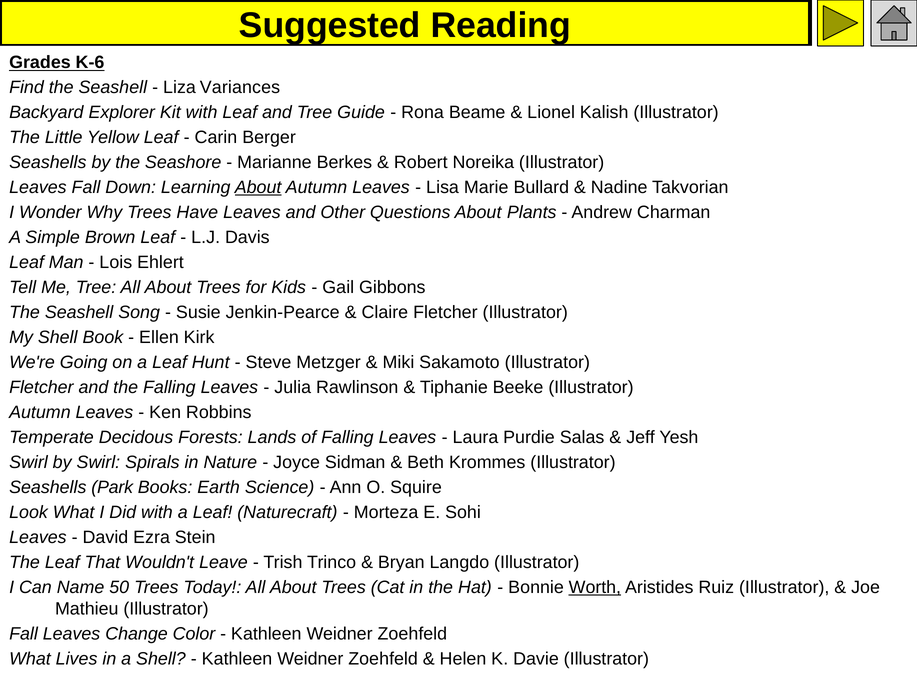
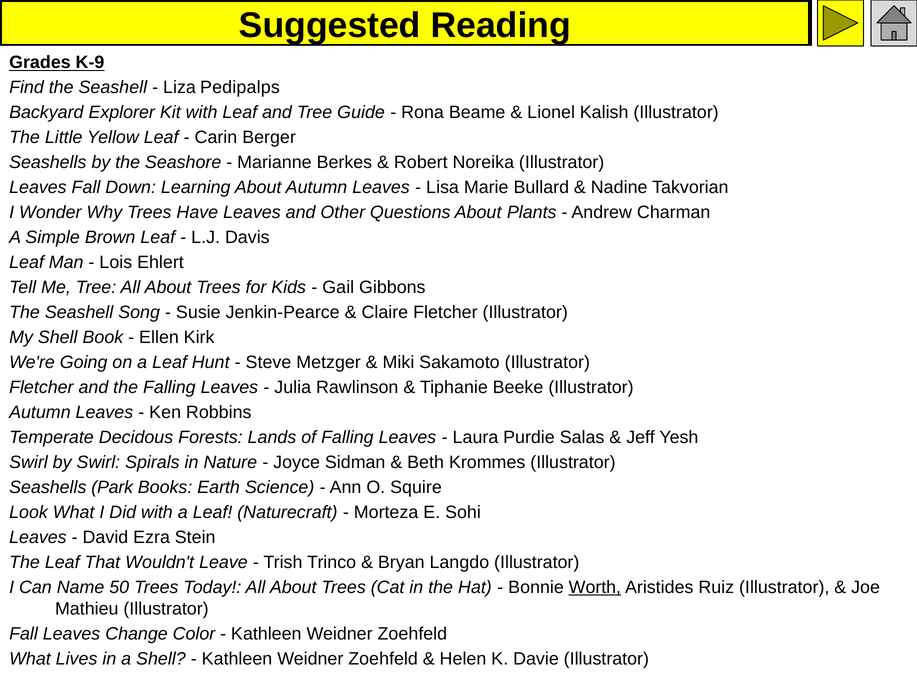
K-6: K-6 -> K-9
Variances: Variances -> Pedipalps
About at (258, 187) underline: present -> none
